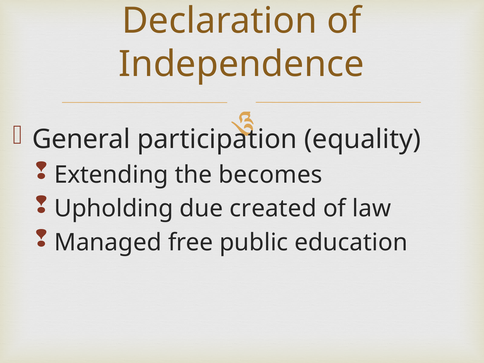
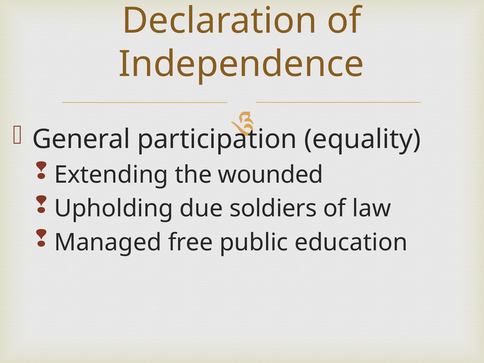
becomes: becomes -> wounded
created: created -> soldiers
